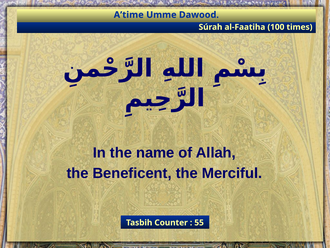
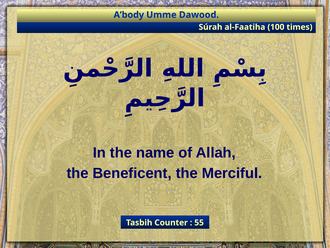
A’time: A’time -> A’body
